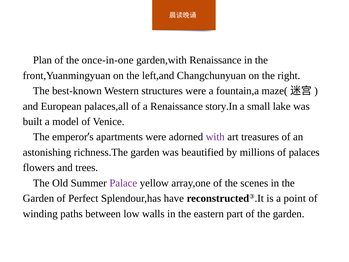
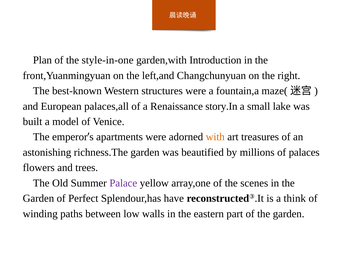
once-in-one: once-in-one -> style-in-one
garden,with Renaissance: Renaissance -> Introduction
with colour: purple -> orange
point: point -> think
